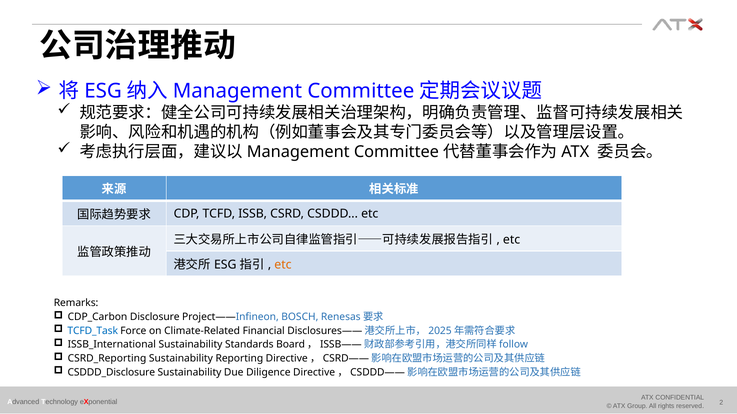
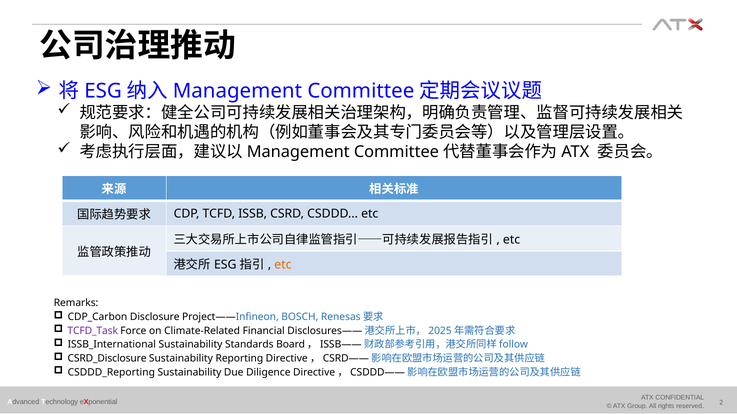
TCFD_Task colour: blue -> purple
CSRD_Reporting: CSRD_Reporting -> CSRD_Disclosure
CSDDD_Disclosure: CSDDD_Disclosure -> CSDDD_Reporting
